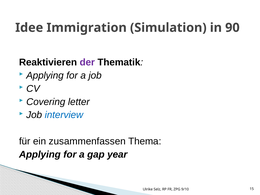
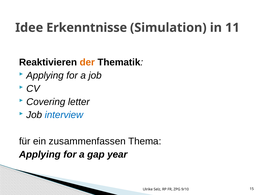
Immigration: Immigration -> Erkenntnisse
90: 90 -> 11
der colour: purple -> orange
